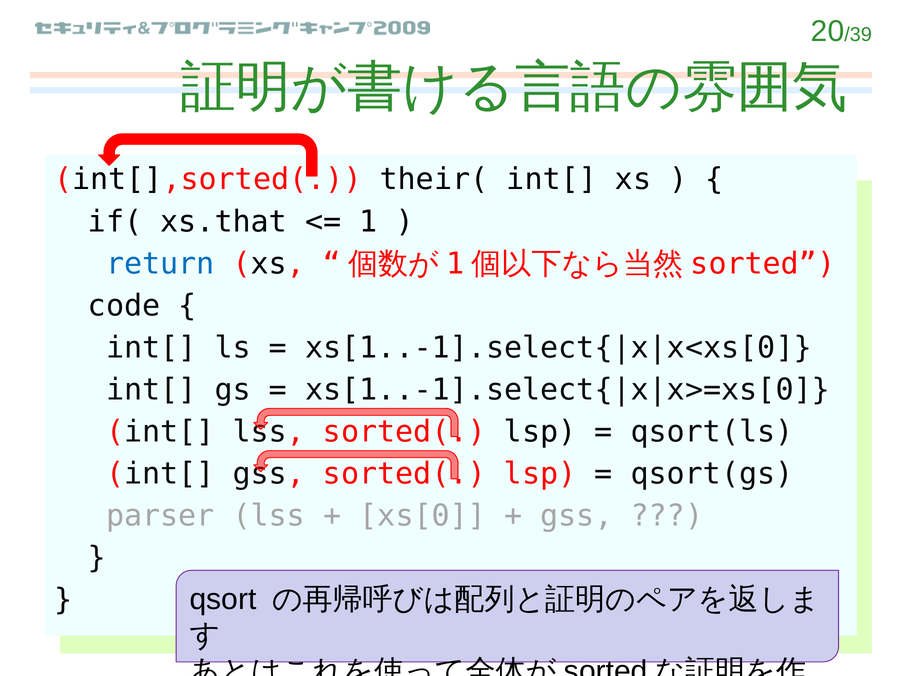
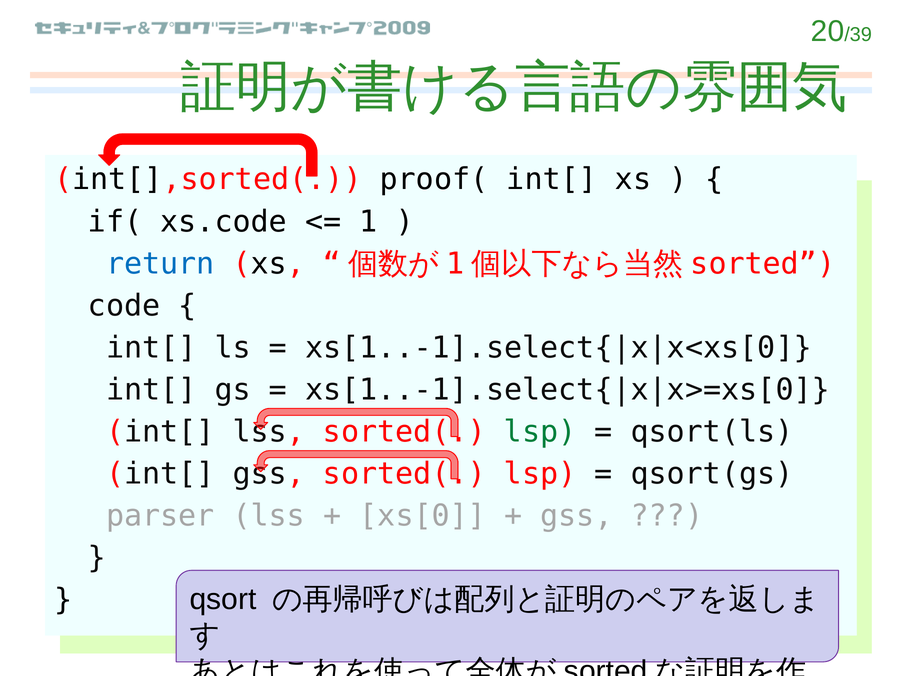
their(: their( -> proof(
xs.that: xs.that -> xs.code
lsp at (540, 432) colour: black -> green
